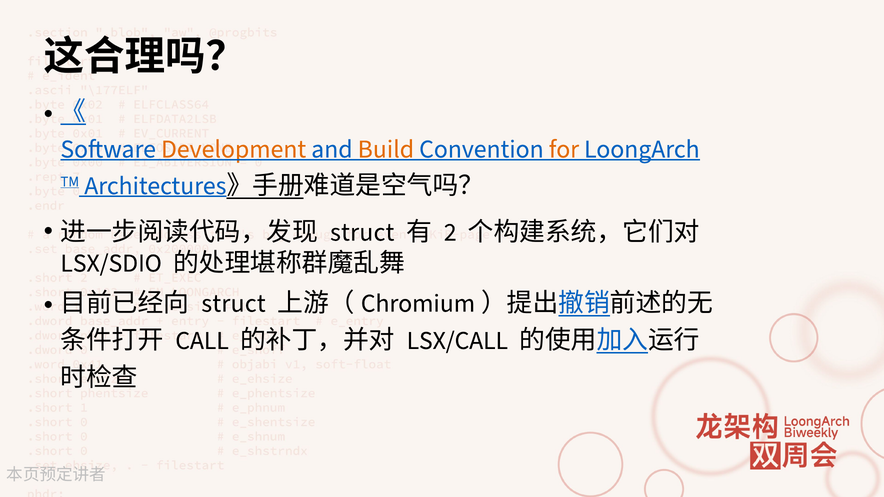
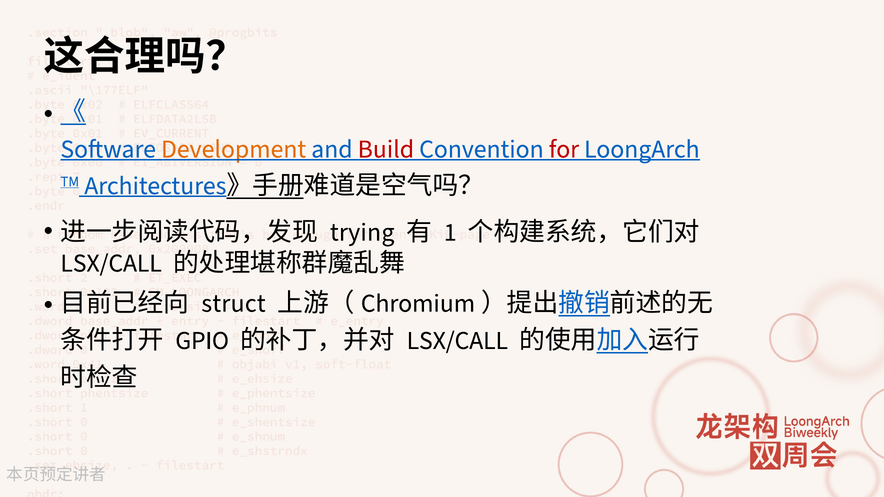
Build colour: orange -> red
for colour: orange -> red
struct at (362, 232): struct -> trying
2: 2 -> 1
LSX/SDIO at (111, 263): LSX/SDIO -> LSX/CALL
CALL: CALL -> GPIO
